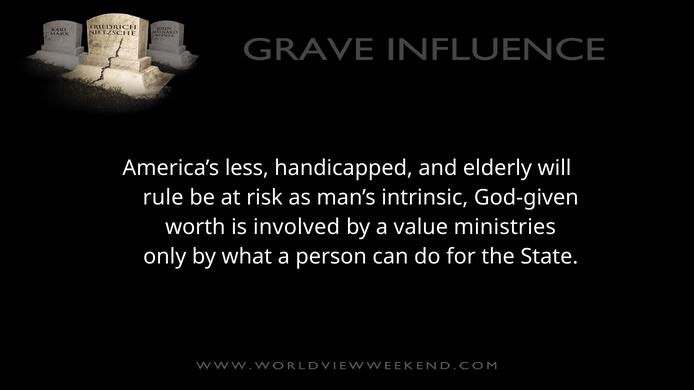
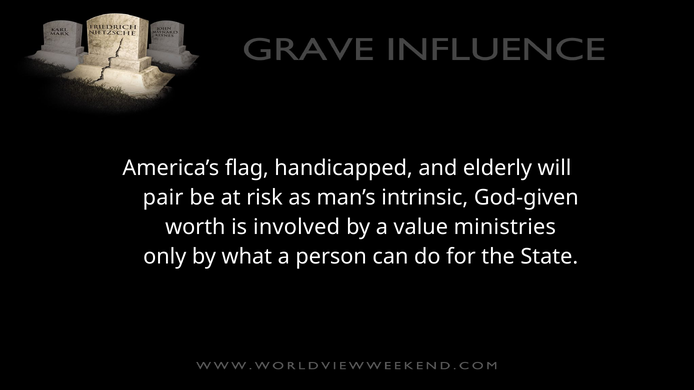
less: less -> flag
rule: rule -> pair
